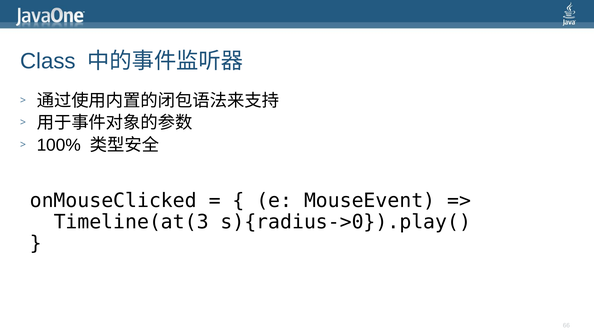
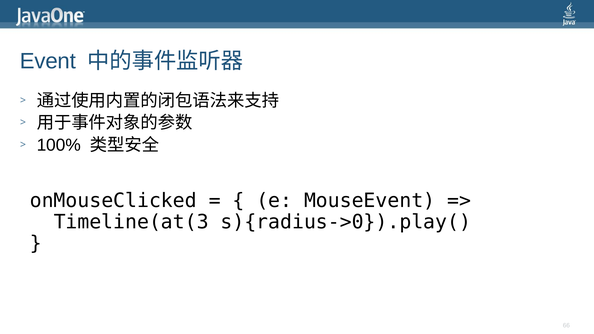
Class: Class -> Event
